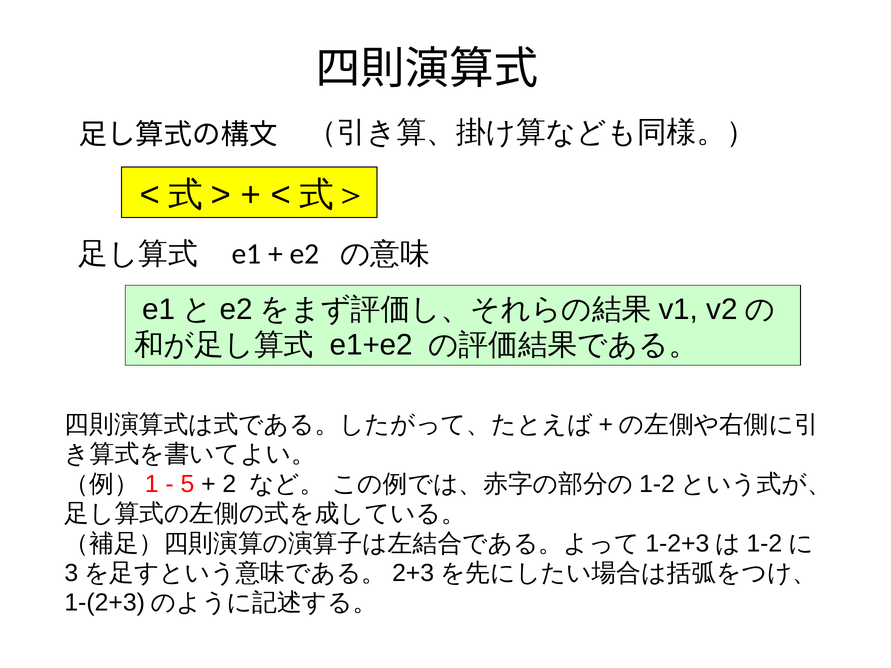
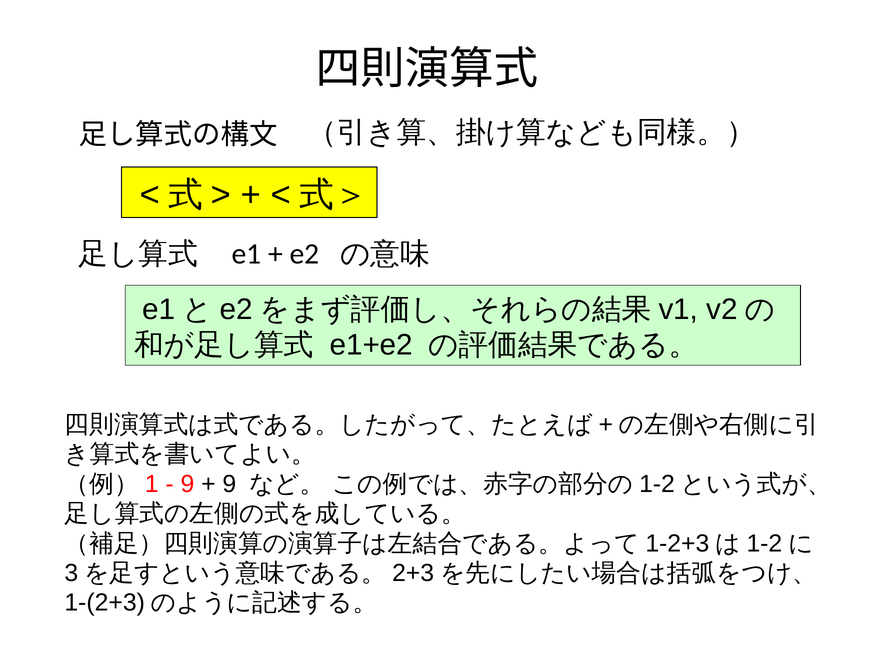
5 at (187, 484): 5 -> 9
2 at (229, 484): 2 -> 9
